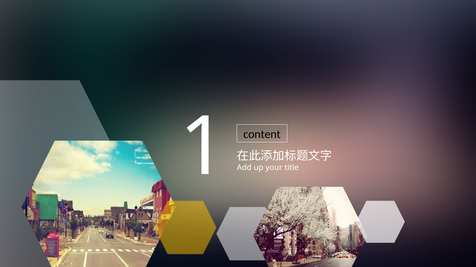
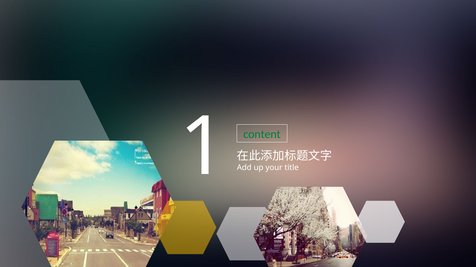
content colour: black -> green
